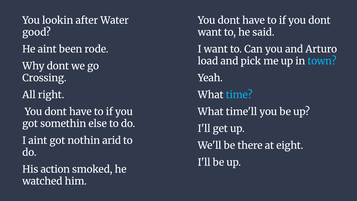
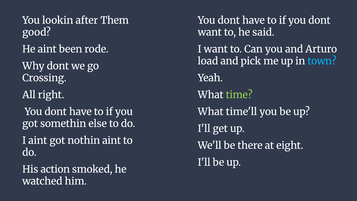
Water: Water -> Them
time colour: light blue -> light green
nothin arid: arid -> aint
